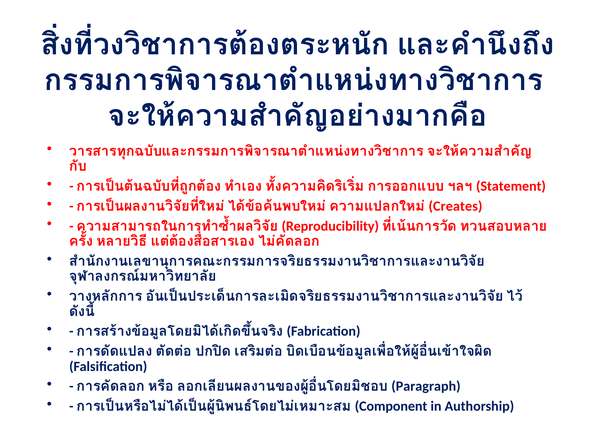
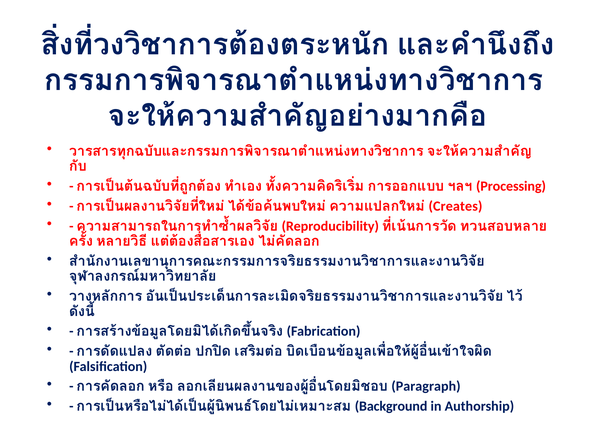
Statement: Statement -> Processing
Component: Component -> Background
